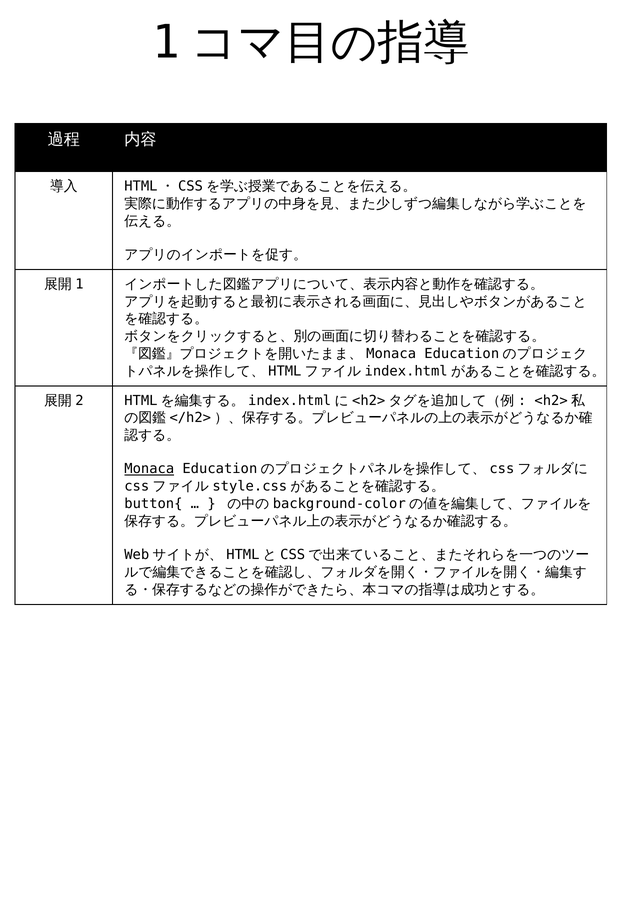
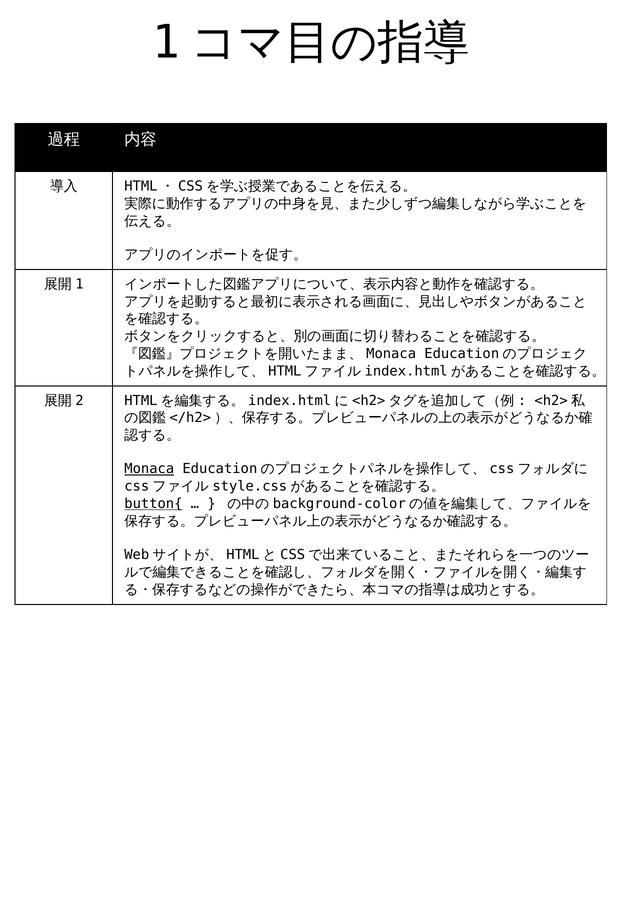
button{ underline: none -> present
